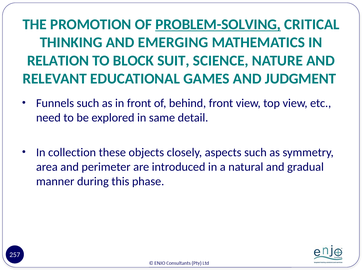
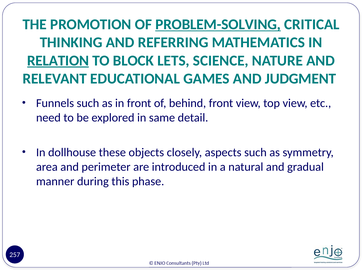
EMERGING: EMERGING -> REFERRING
RELATION underline: none -> present
SUIT: SUIT -> LETS
collection: collection -> dollhouse
